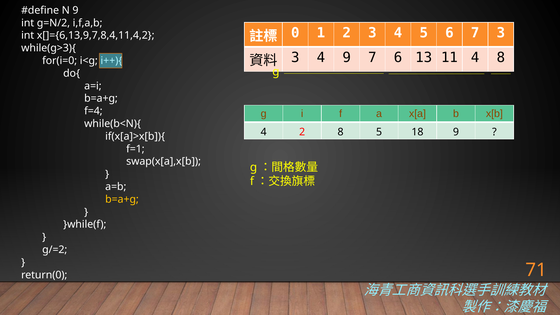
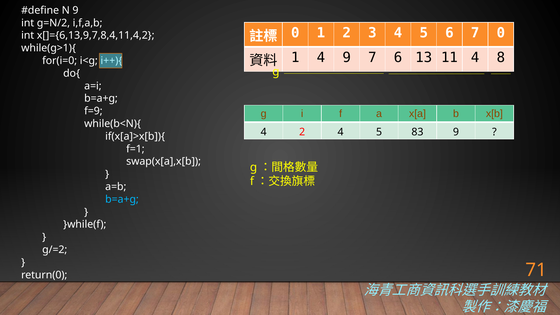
7 3: 3 -> 0
while(g>3){: while(g>3){ -> while(g>1){
3 at (295, 57): 3 -> 1
f=4: f=4 -> f=9
2 8: 8 -> 4
18: 18 -> 83
b=a+g at (122, 199) colour: yellow -> light blue
